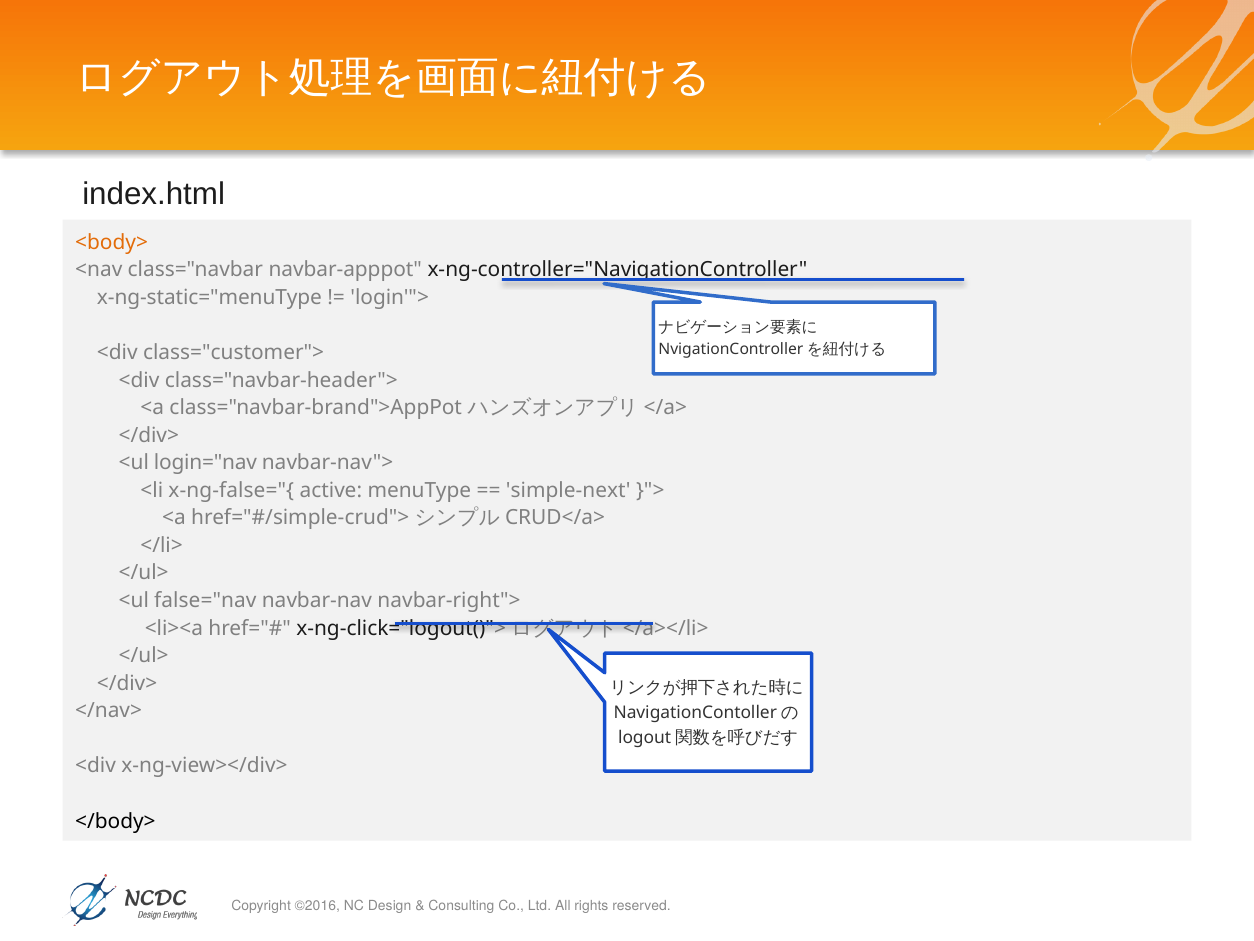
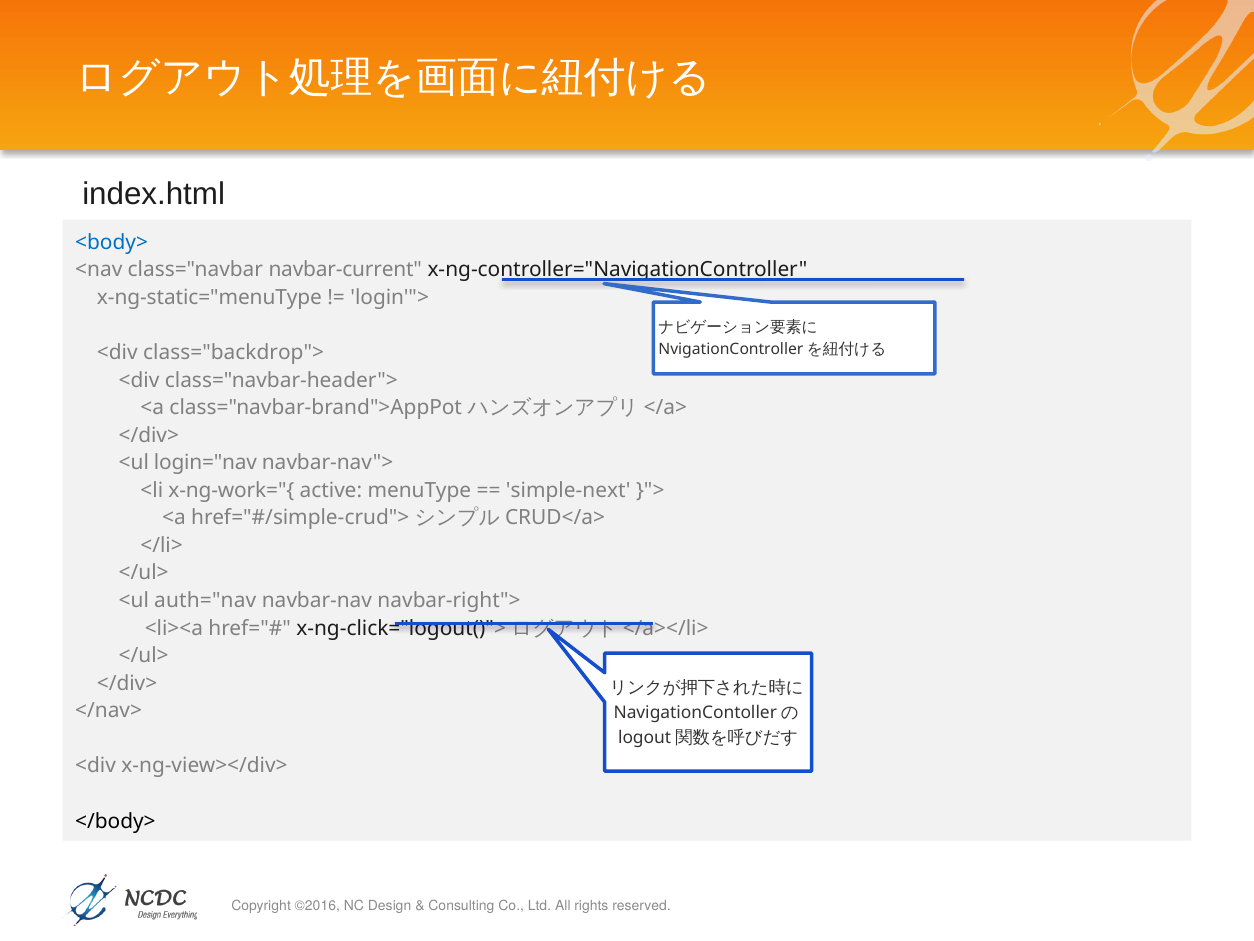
<body> colour: orange -> blue
navbar-apppot: navbar-apppot -> navbar-current
class="customer">: class="customer"> -> class="backdrop">
x-ng-false="{: x-ng-false="{ -> x-ng-work="{
false="nav: false="nav -> auth="nav
